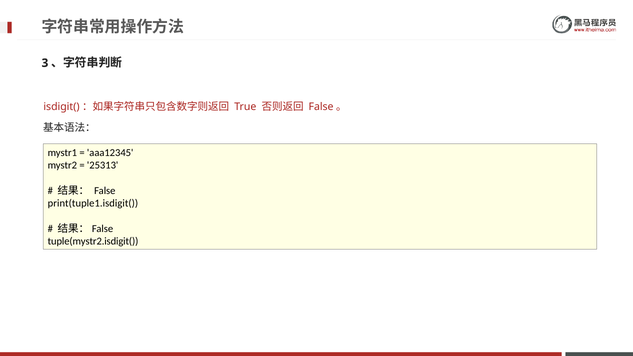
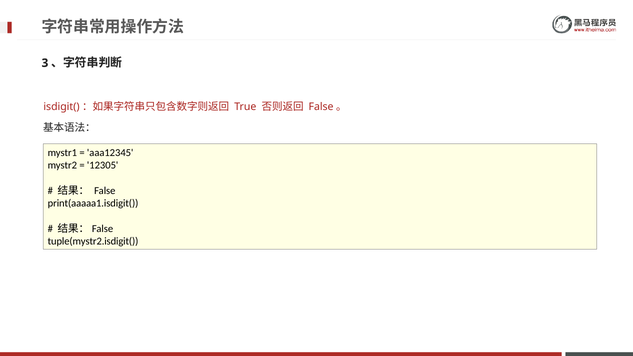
25313: 25313 -> 12305
print(tuple1.isdigit(: print(tuple1.isdigit( -> print(aaaaa1.isdigit(
